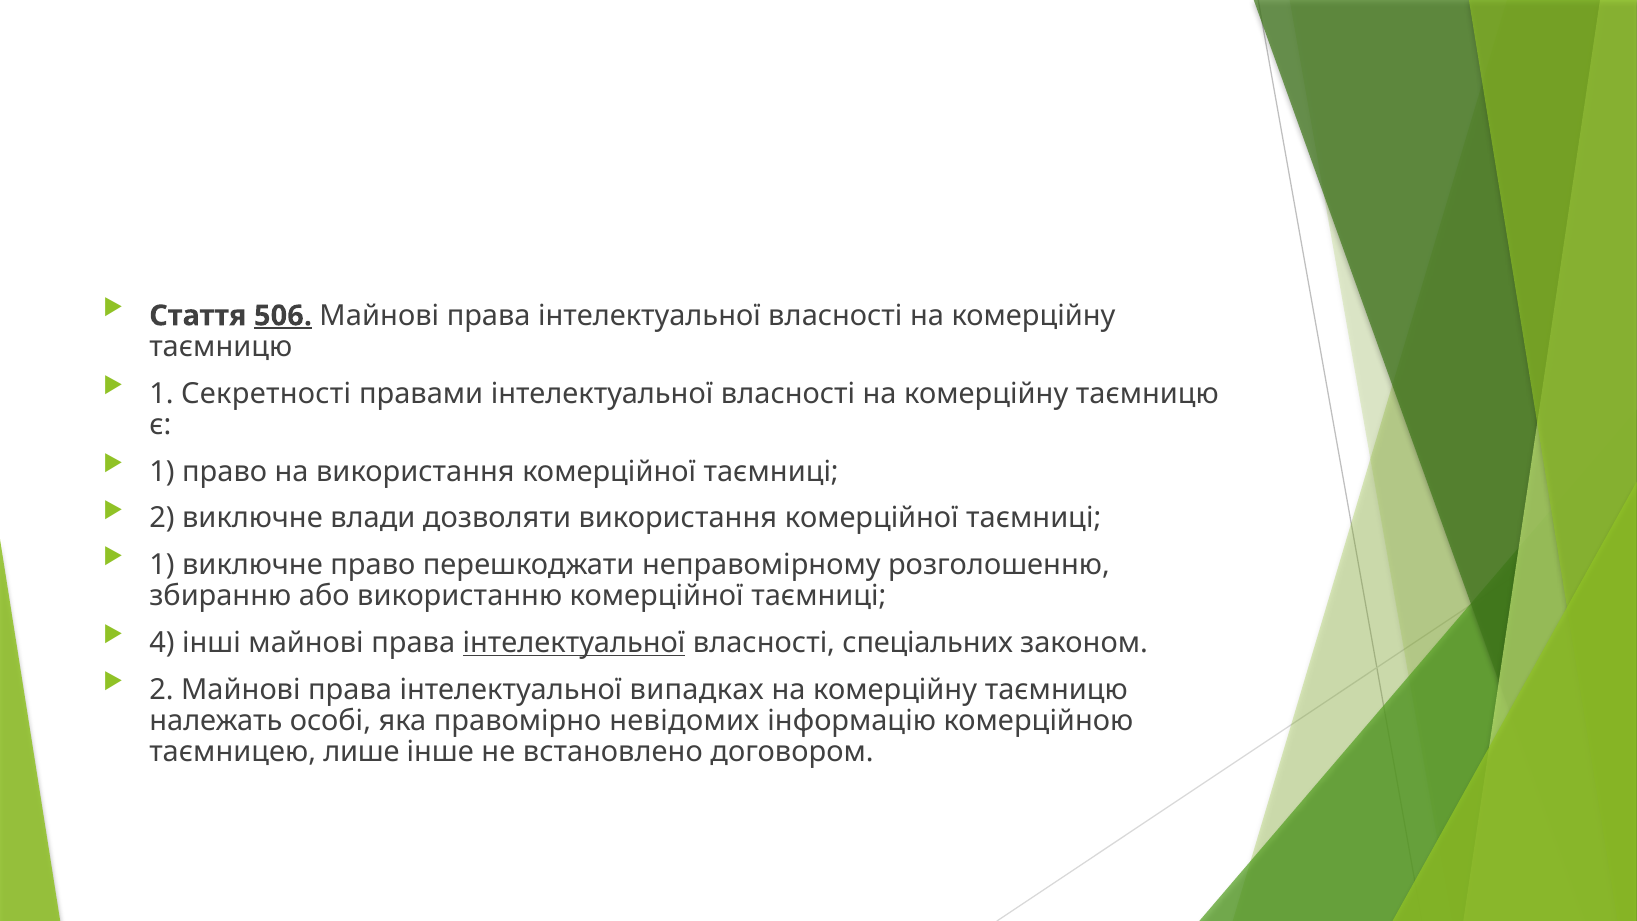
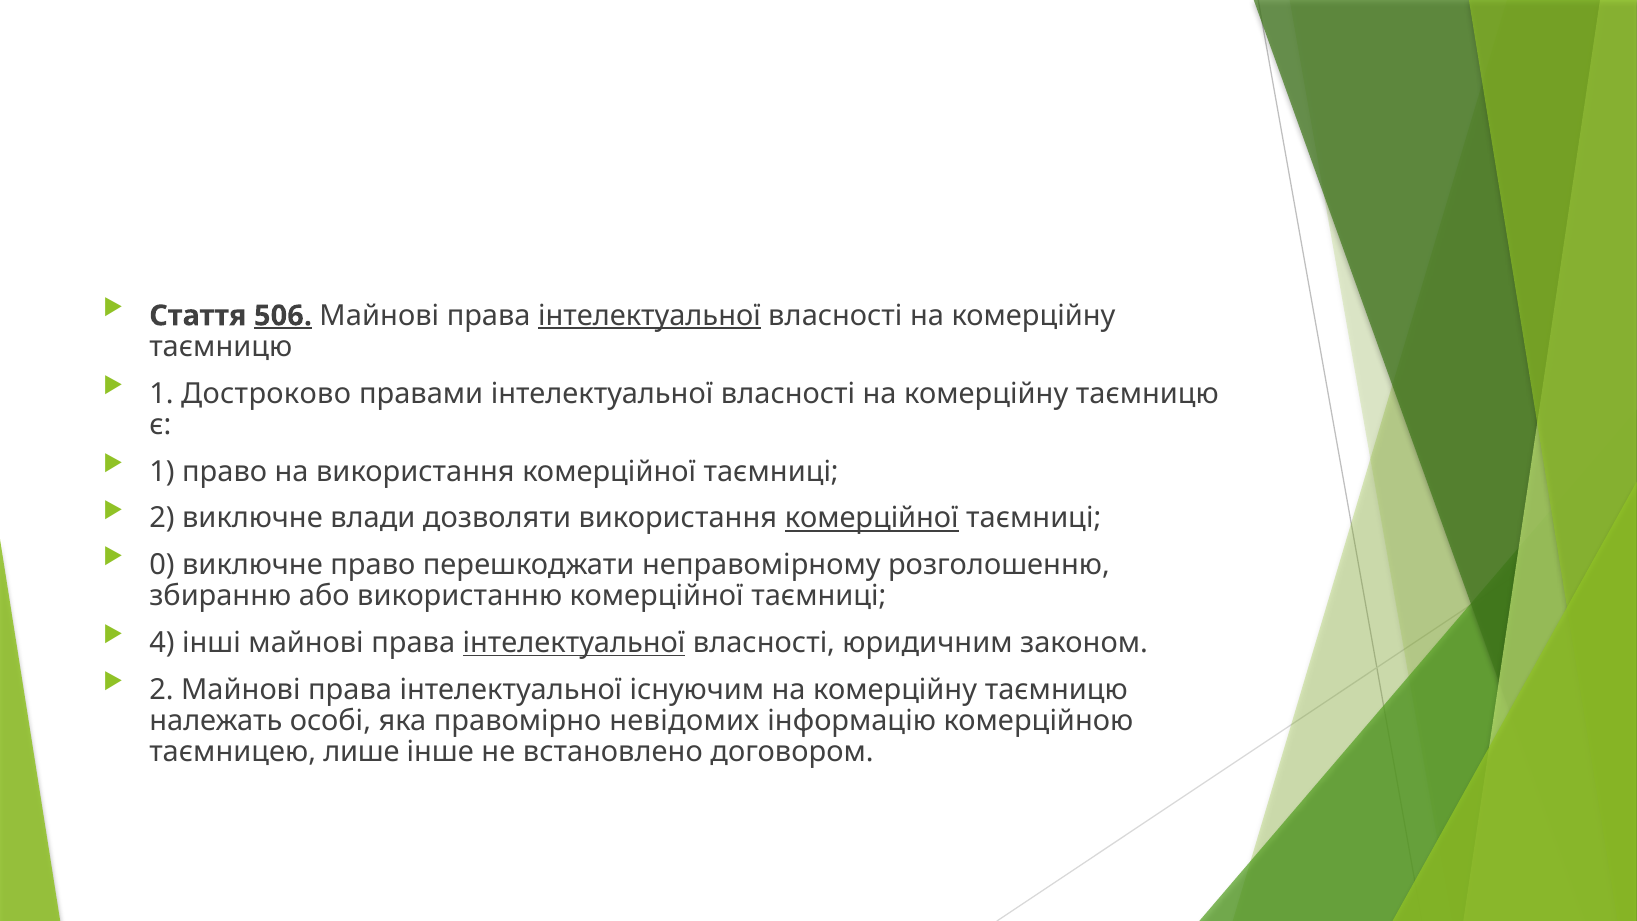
інтелектуальної at (649, 316) underline: none -> present
Секретності: Секретності -> Достроково
комерційної at (872, 518) underline: none -> present
1 at (162, 565): 1 -> 0
спеціальних: спеціальних -> юридичним
випадках: випадках -> існуючим
